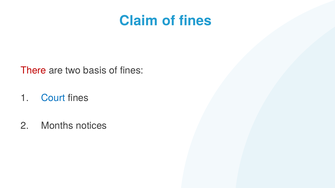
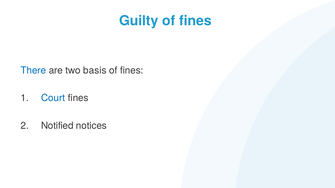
Claim: Claim -> Guilty
There colour: red -> blue
Months: Months -> Notified
